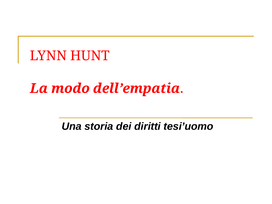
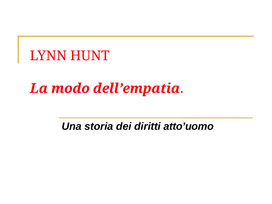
tesi’uomo: tesi’uomo -> atto’uomo
